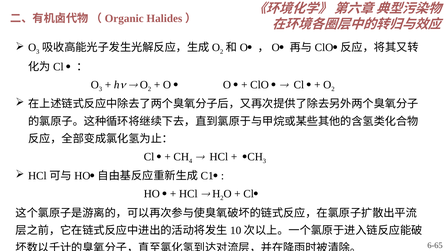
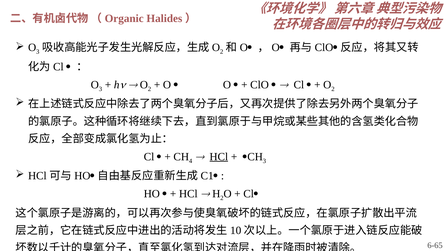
HCl at (219, 157) underline: none -> present
